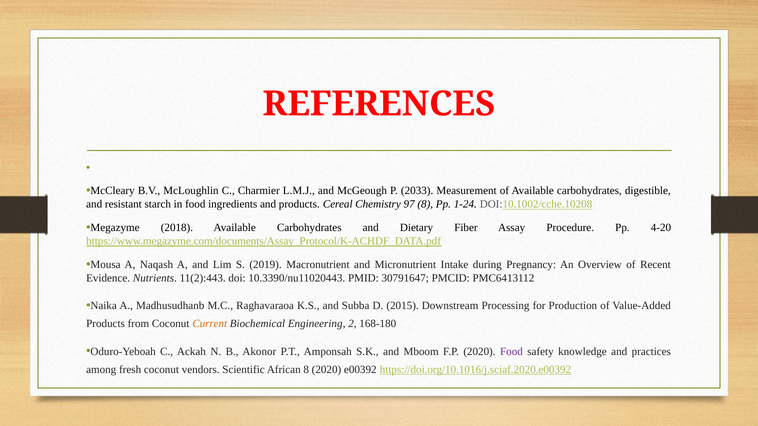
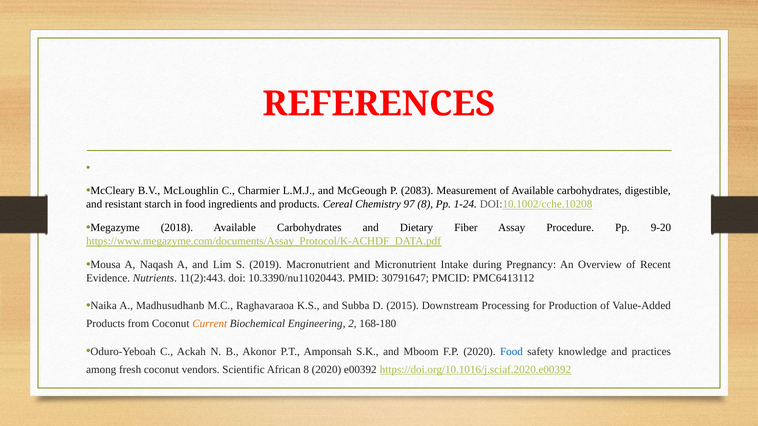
2033: 2033 -> 2083
4-20: 4-20 -> 9-20
Food at (511, 352) colour: purple -> blue
